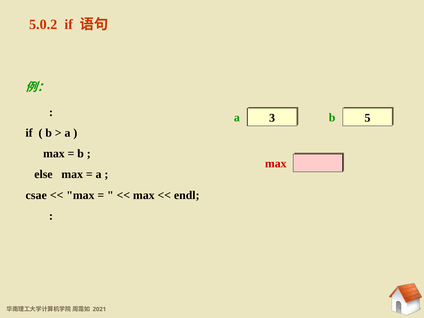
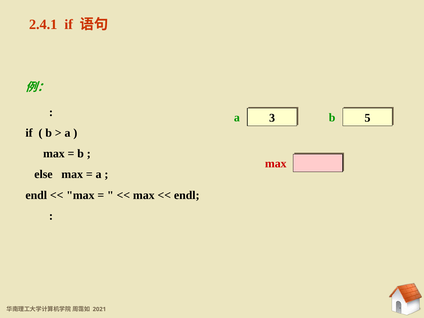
5.0.2: 5.0.2 -> 2.4.1
csae at (36, 195): csae -> endl
